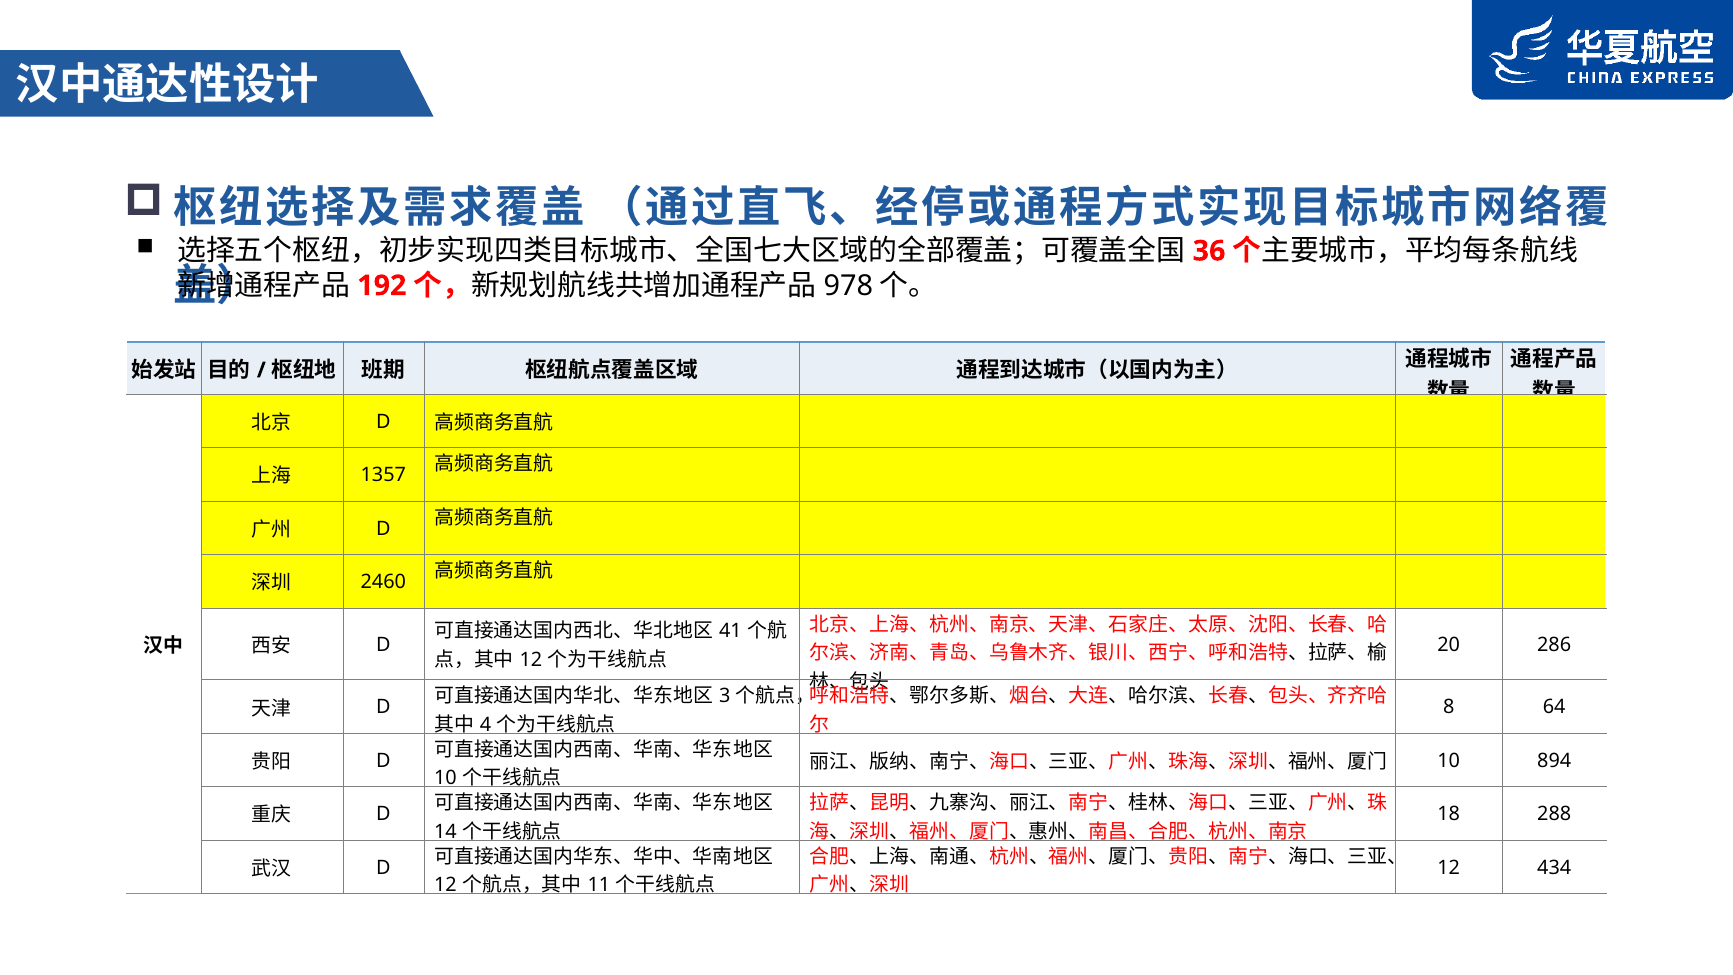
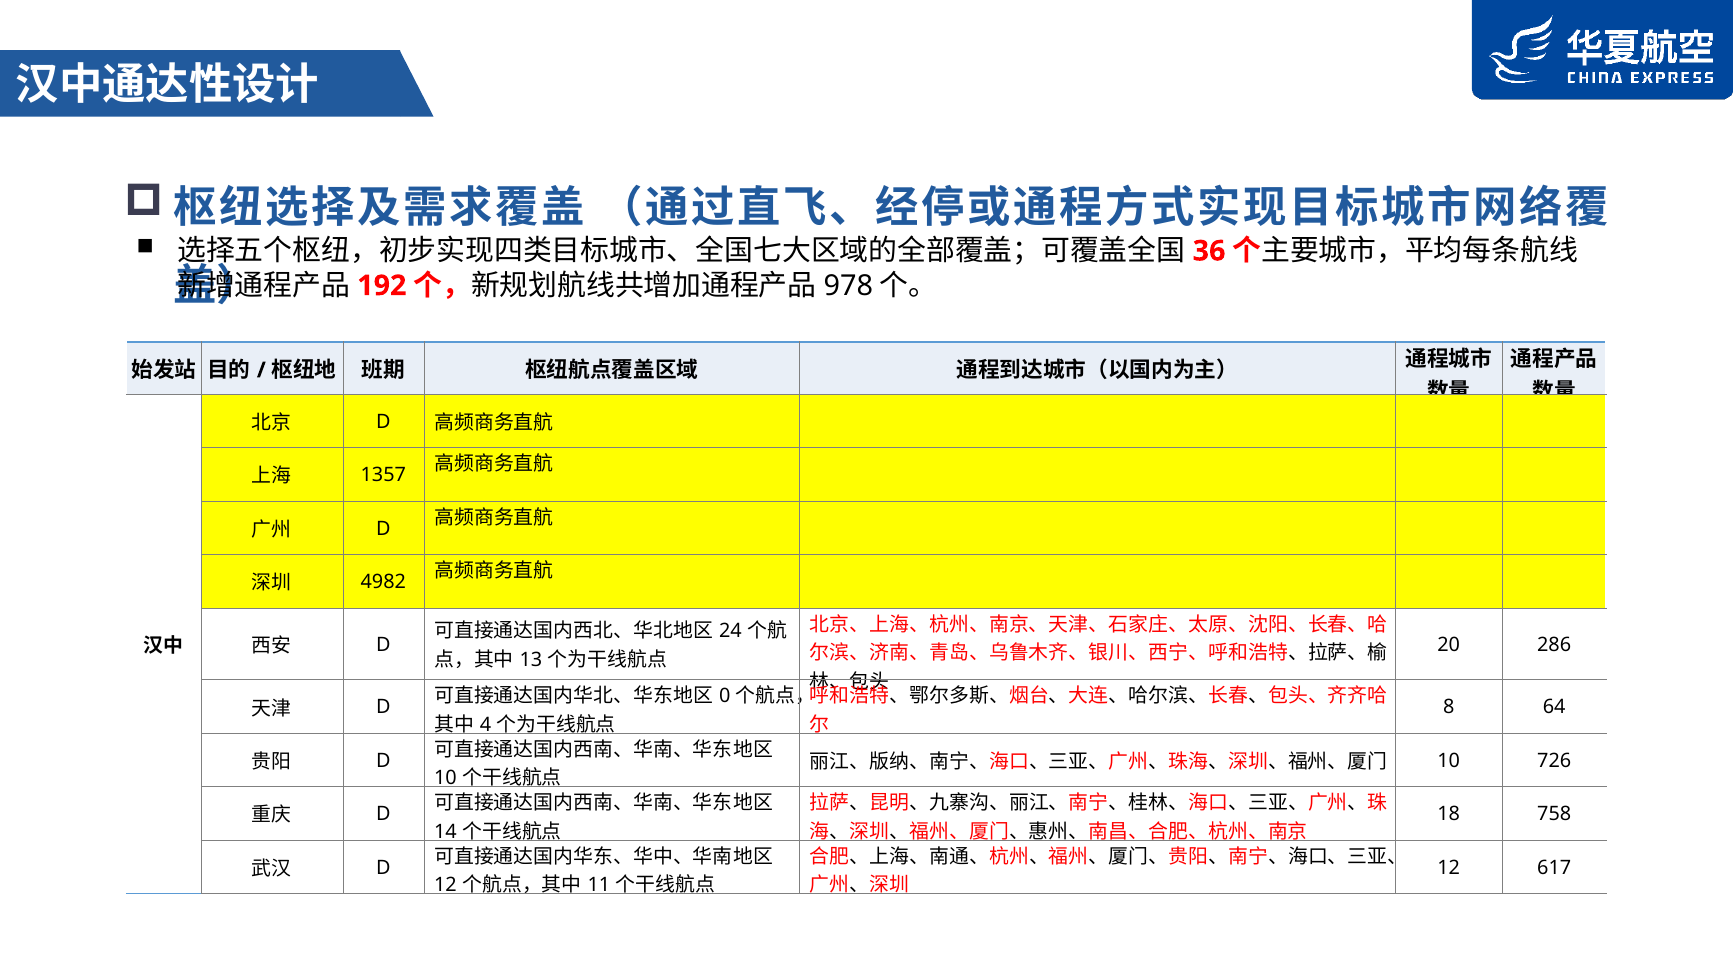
2460: 2460 -> 4982
41: 41 -> 24
12 at (531, 660): 12 -> 13
3: 3 -> 0
894: 894 -> 726
288: 288 -> 758
434: 434 -> 617
